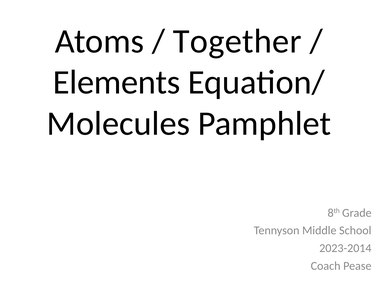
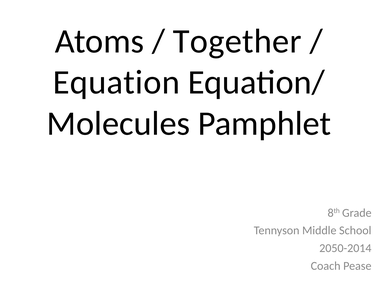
Elements: Elements -> Equation
2023-2014: 2023-2014 -> 2050-2014
